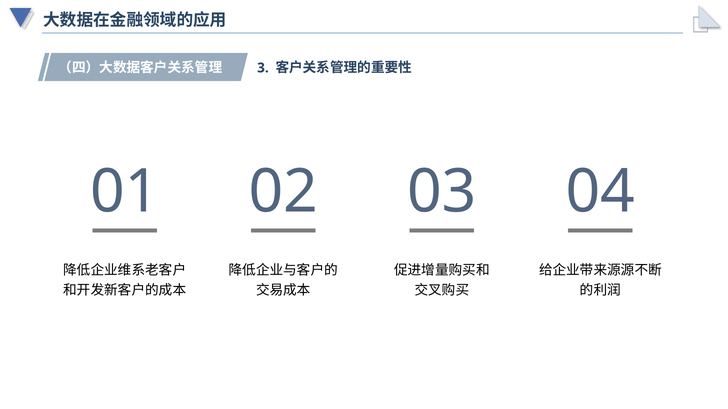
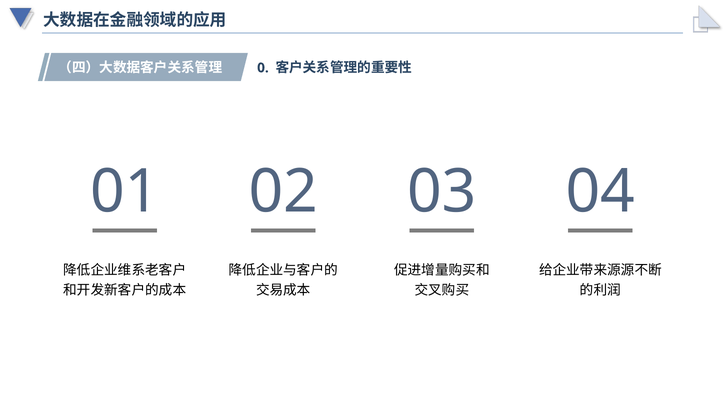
3: 3 -> 0
